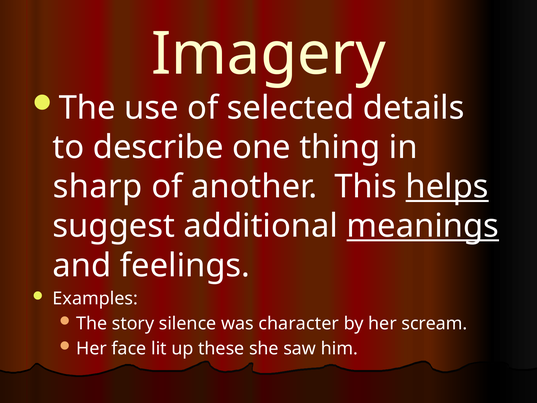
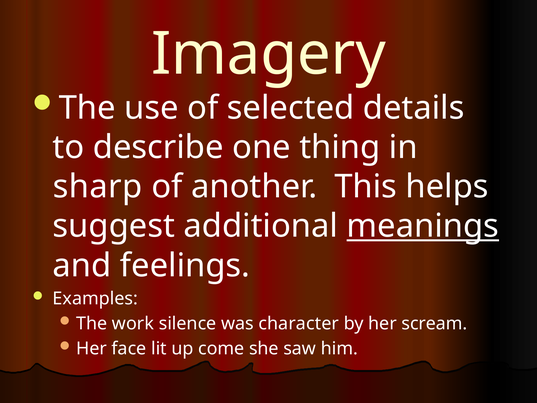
helps underline: present -> none
story: story -> work
these: these -> come
